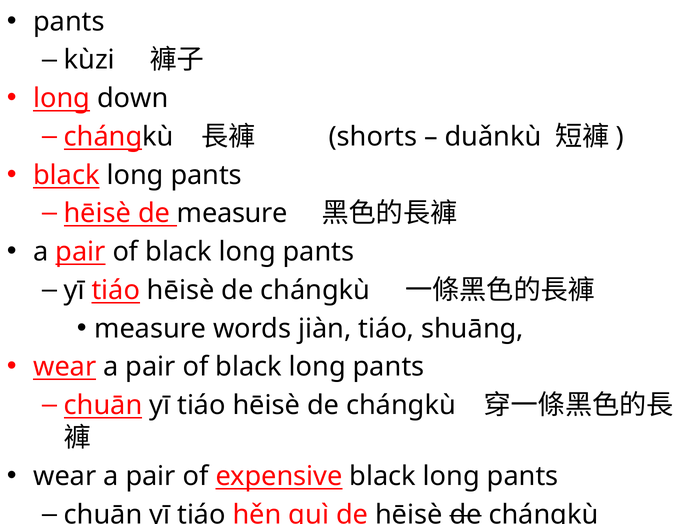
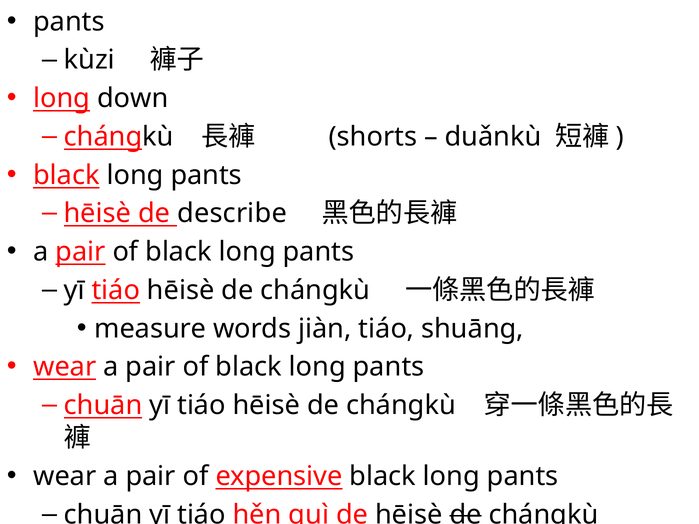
de measure: measure -> describe
